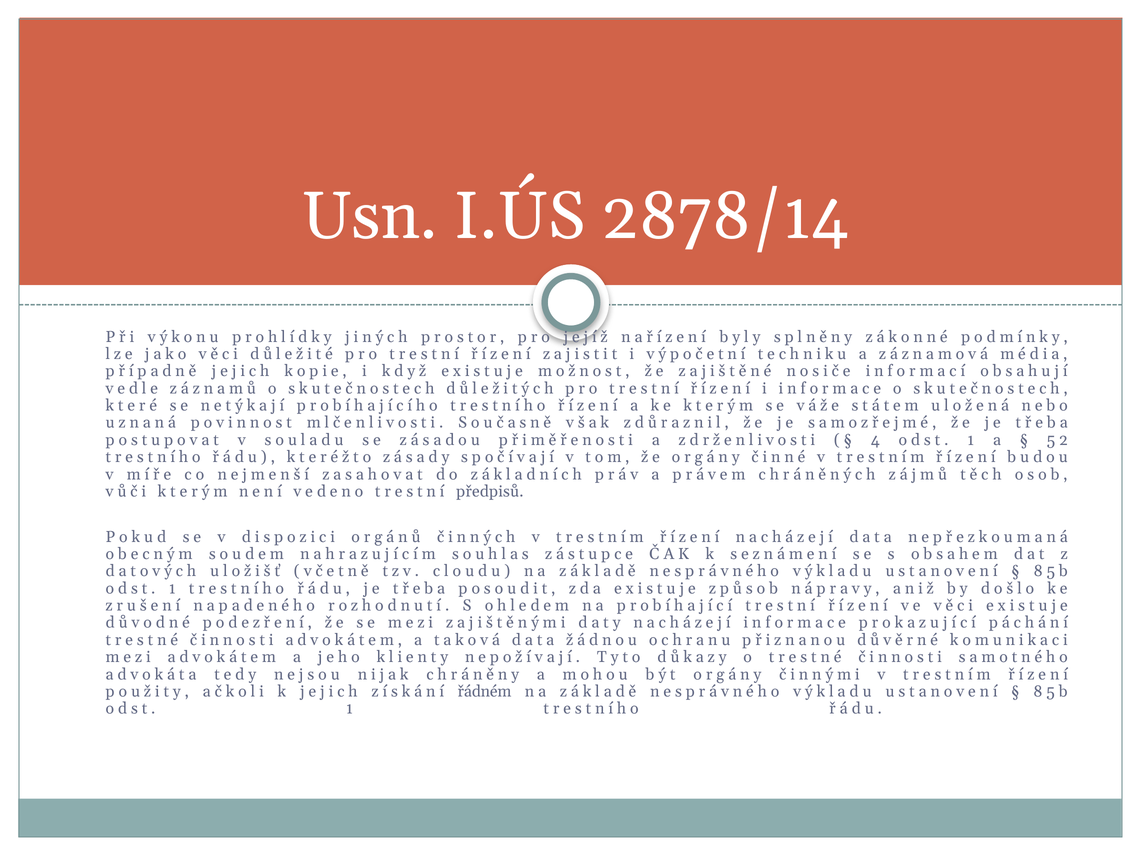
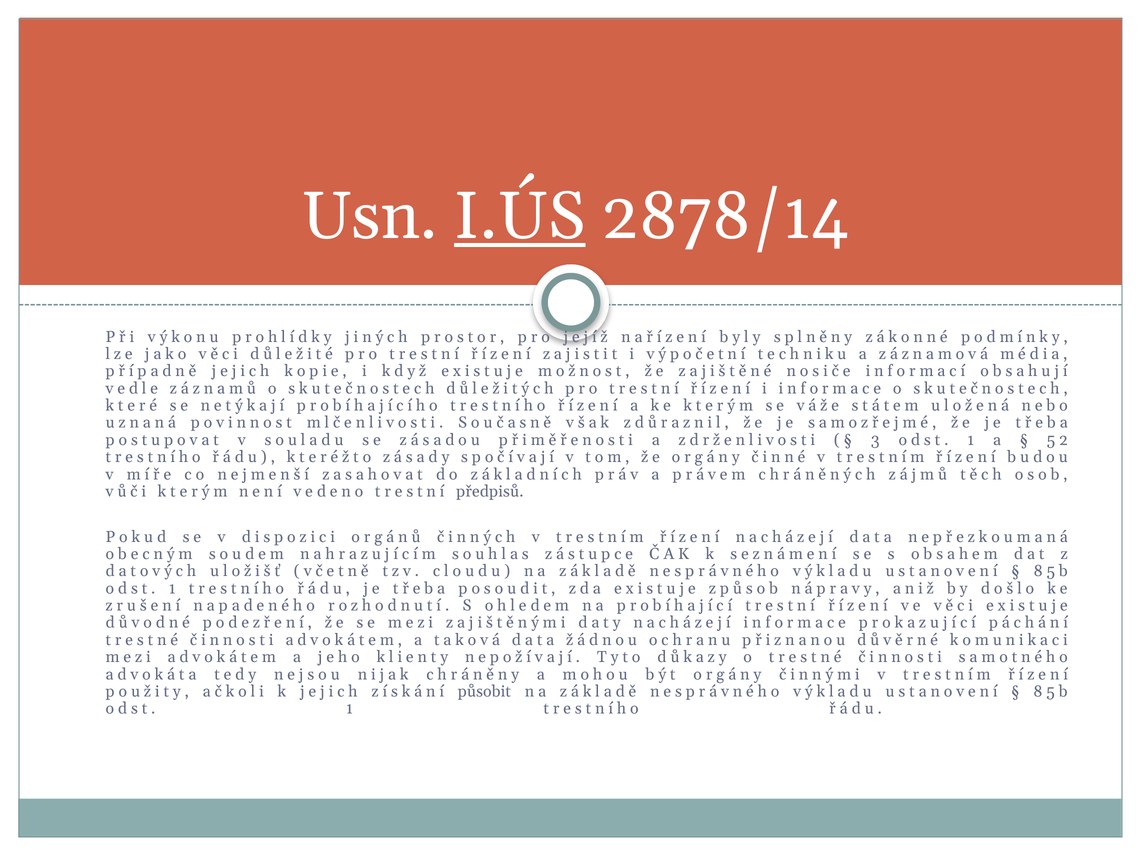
I.ÚS underline: none -> present
4: 4 -> 3
řádném: řádném -> působit
